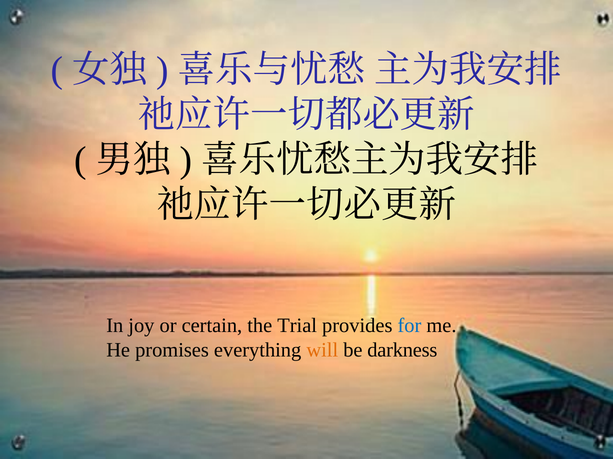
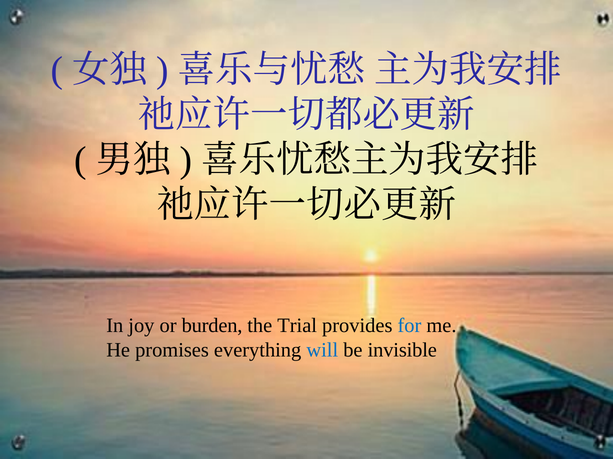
certain: certain -> burden
will colour: orange -> blue
darkness: darkness -> invisible
